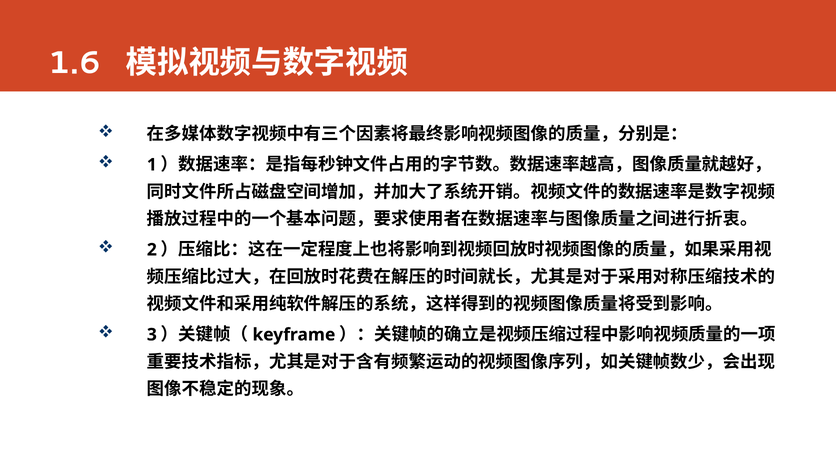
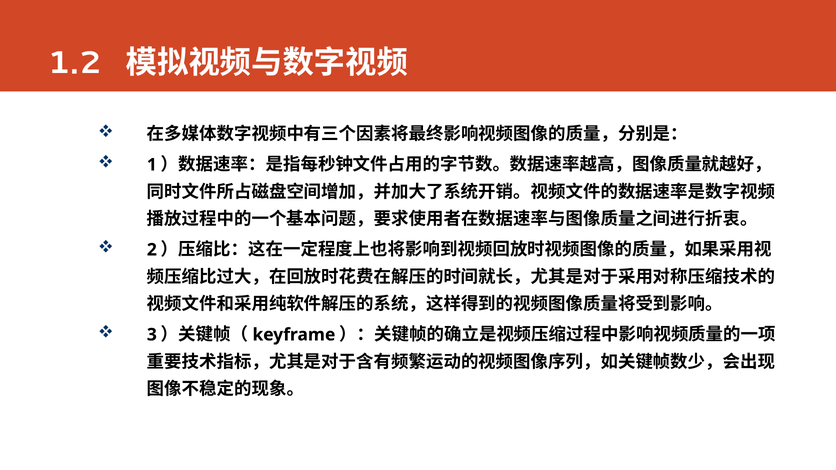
1.6: 1.6 -> 1.2
